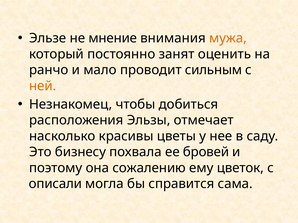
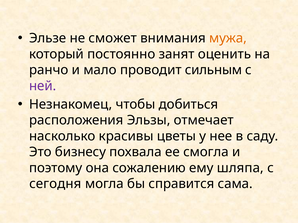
мнение: мнение -> сможет
ней colour: orange -> purple
бровей: бровей -> смогла
цветок: цветок -> шляпа
описали: описали -> сегодня
